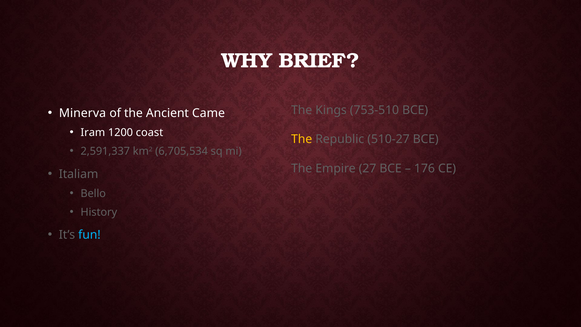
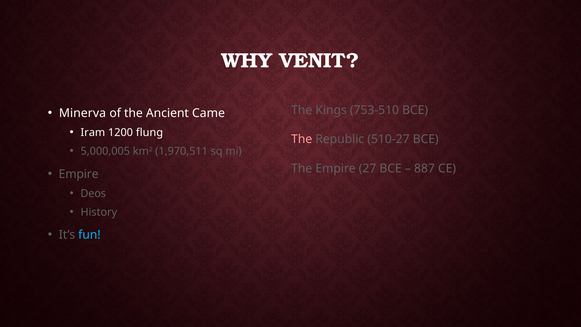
BRIEF: BRIEF -> VENIT
coast: coast -> flung
The at (302, 139) colour: yellow -> pink
2,591,337: 2,591,337 -> 5,000,005
6,705,534: 6,705,534 -> 1,970,511
176: 176 -> 887
Italiam at (79, 174): Italiam -> Empire
Bello: Bello -> Deos
